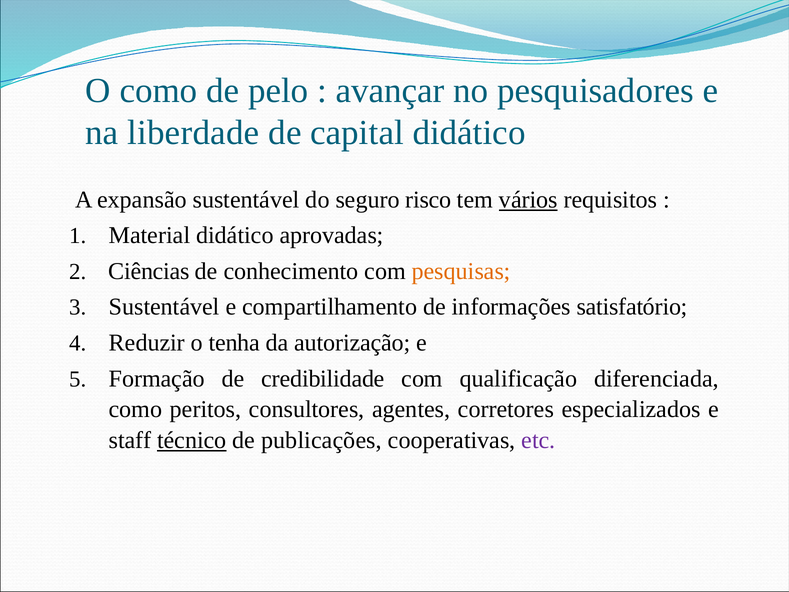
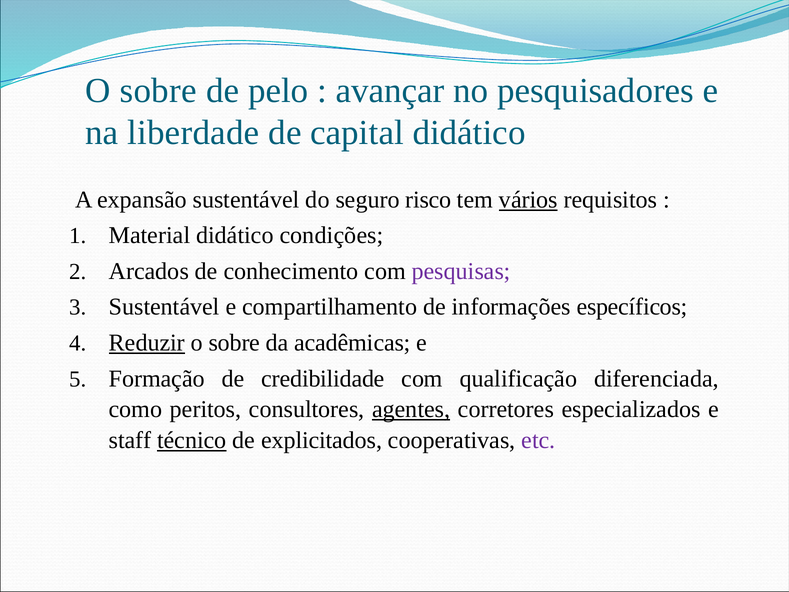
como at (158, 90): como -> sobre
aprovadas: aprovadas -> condições
Ciências: Ciências -> Arcados
pesquisas colour: orange -> purple
satisfatório: satisfatório -> específicos
Reduzir underline: none -> present
tenha at (234, 343): tenha -> sobre
autorização: autorização -> acadêmicas
agentes underline: none -> present
publicações: publicações -> explicitados
